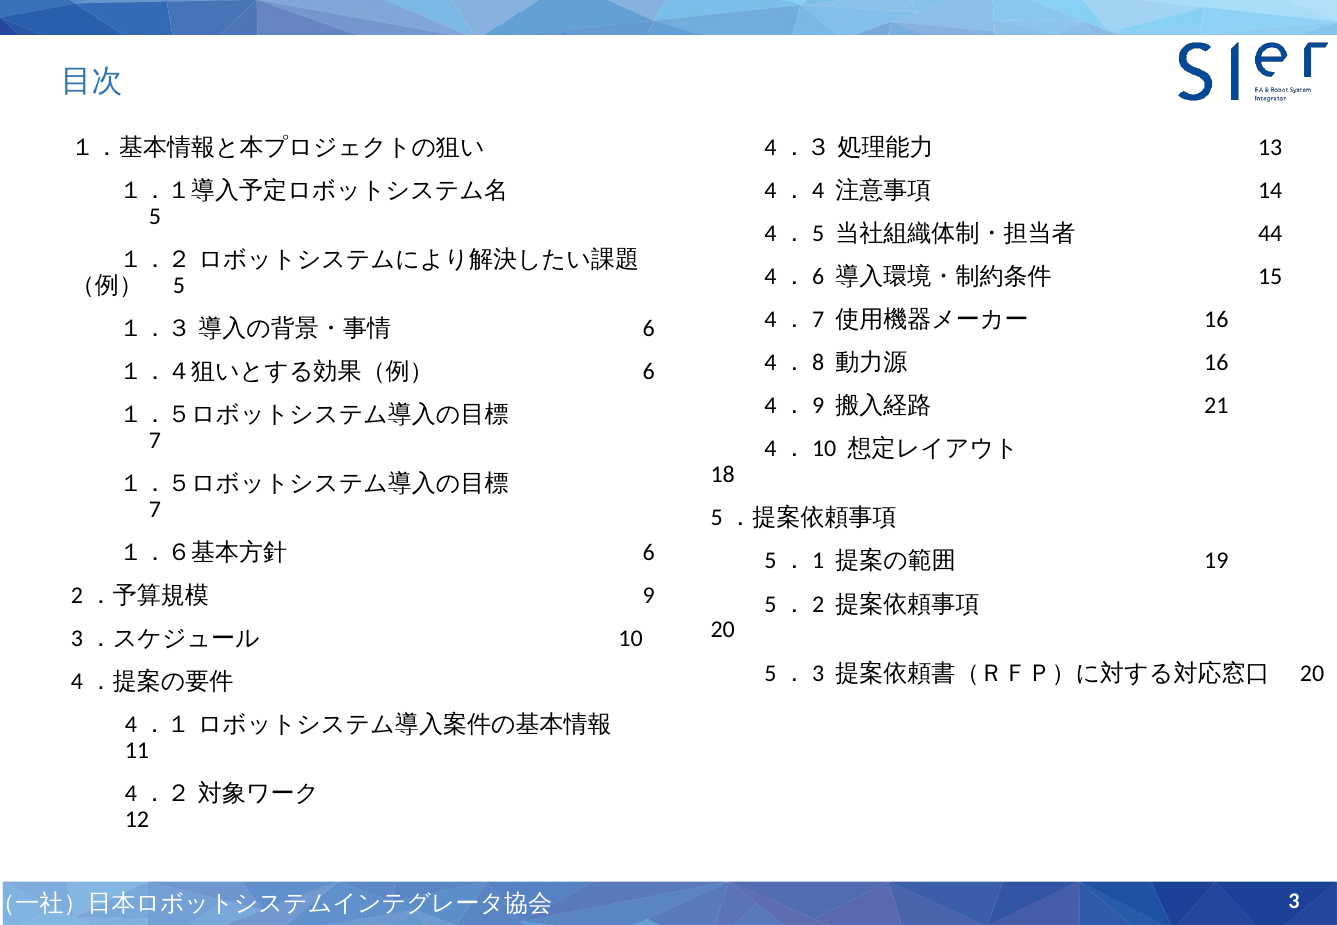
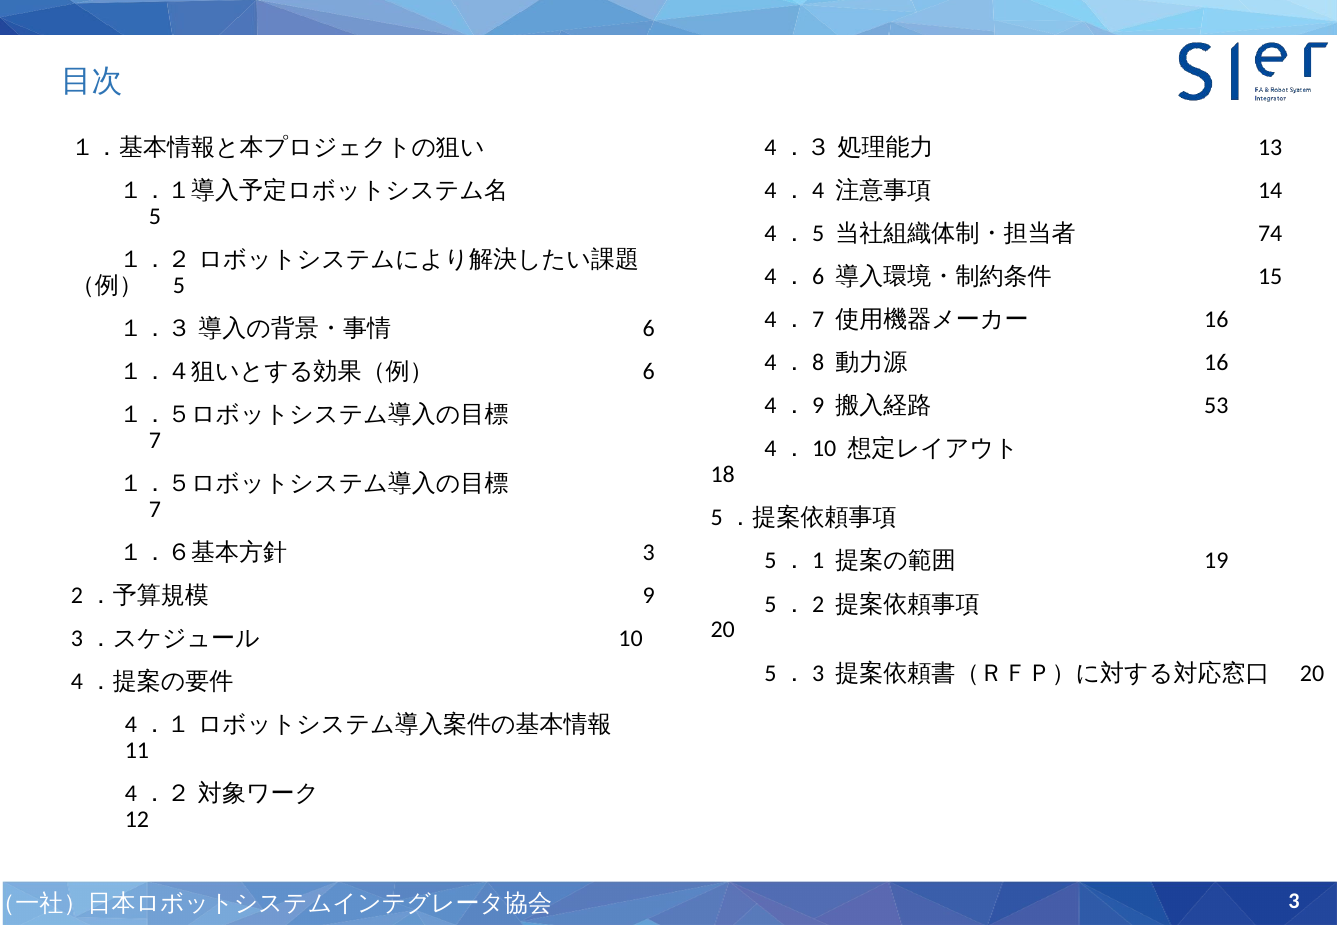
44: 44 -> 74
21: 21 -> 53
6 at (649, 553): 6 -> 3
